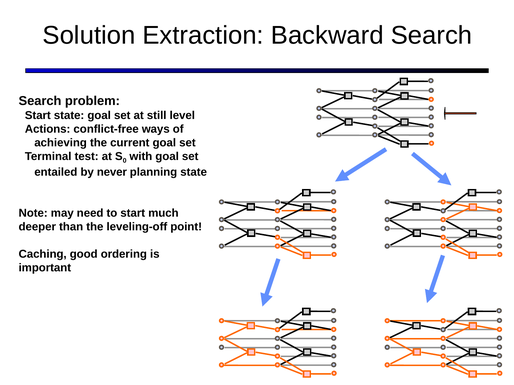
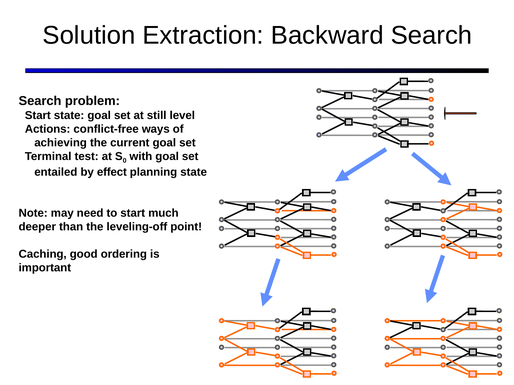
never: never -> effect
